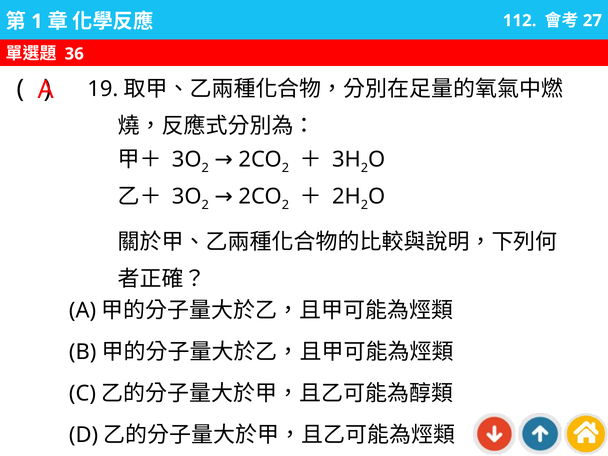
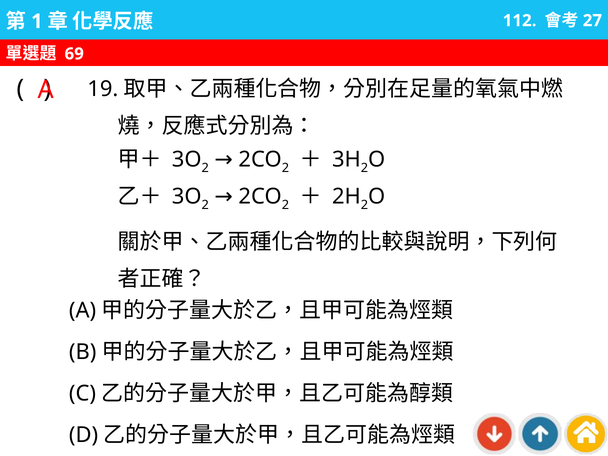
36: 36 -> 69
